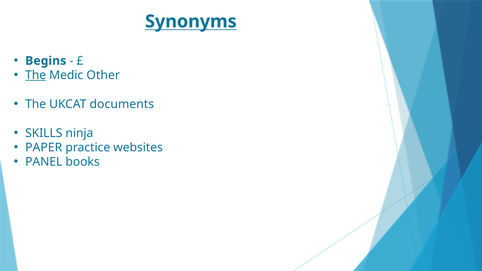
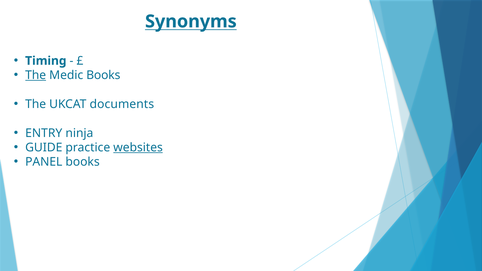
Begins: Begins -> Timing
Medic Other: Other -> Books
SKILLS: SKILLS -> ENTRY
PAPER: PAPER -> GUIDE
websites underline: none -> present
